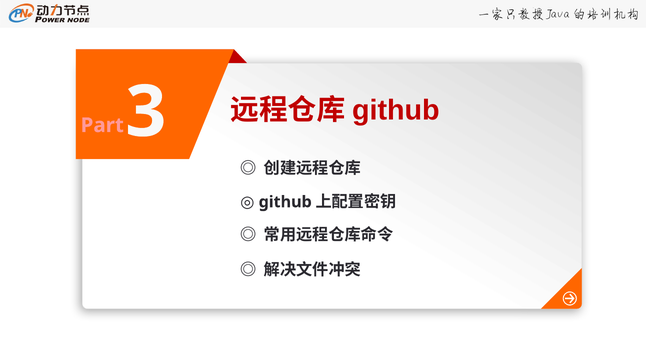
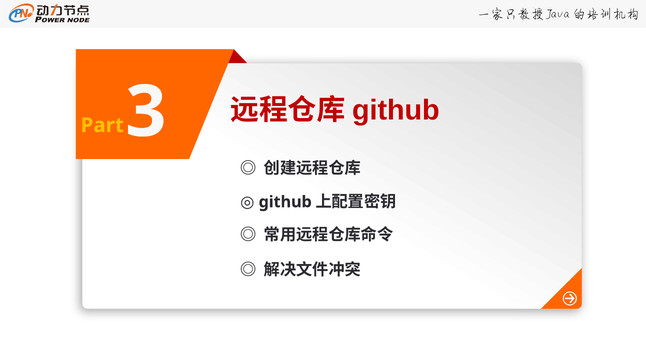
Part colour: pink -> yellow
